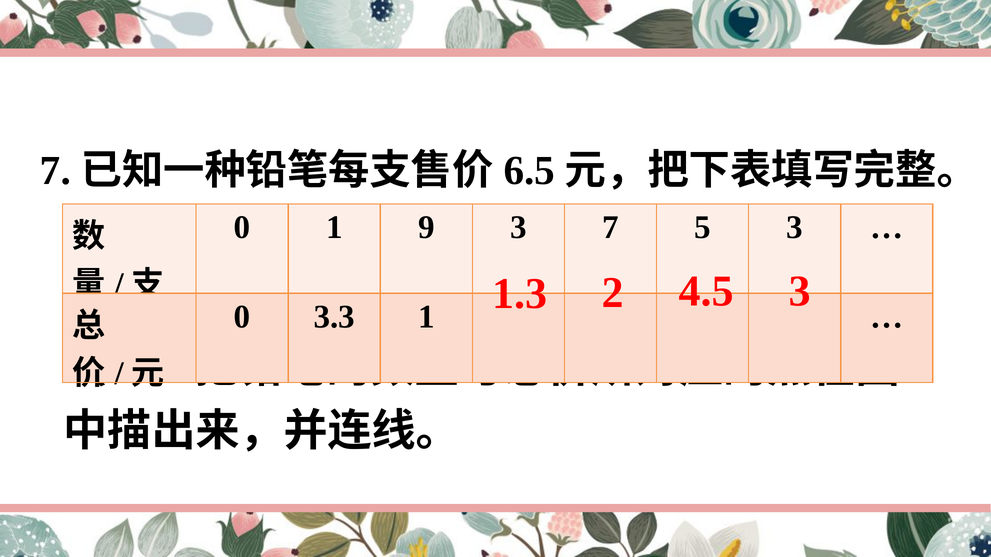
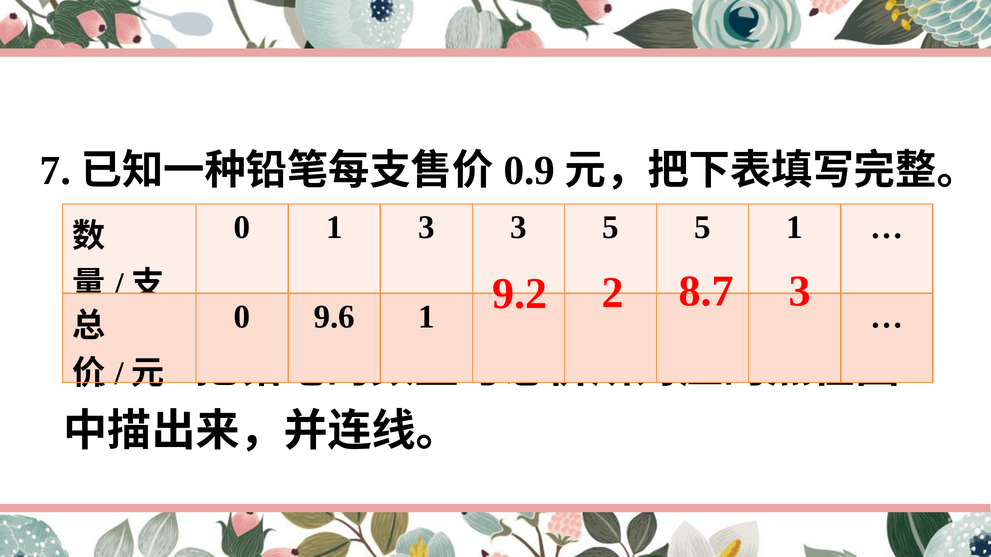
6.5: 6.5 -> 0.9
1 9: 9 -> 3
3 7: 7 -> 5
5 3: 3 -> 1
1.3: 1.3 -> 9.2
4.5: 4.5 -> 8.7
3.3: 3.3 -> 9.6
